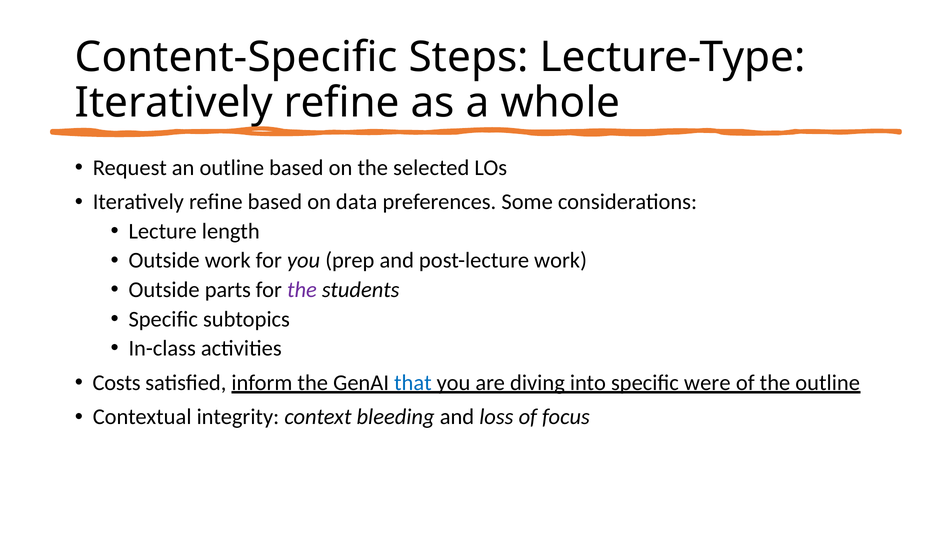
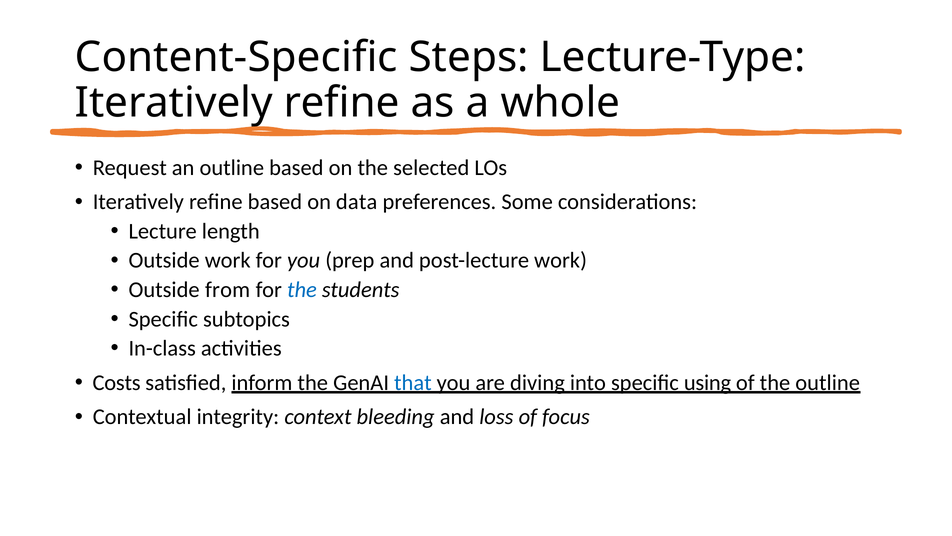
parts: parts -> from
the at (302, 290) colour: purple -> blue
were: were -> using
